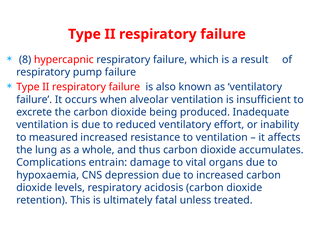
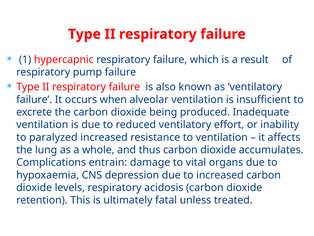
8: 8 -> 1
measured: measured -> paralyzed
